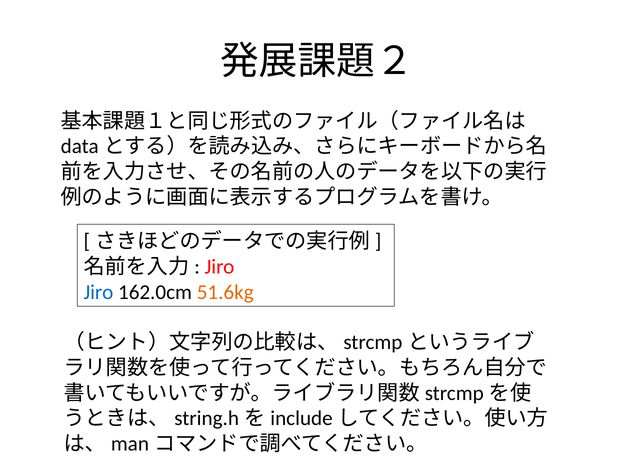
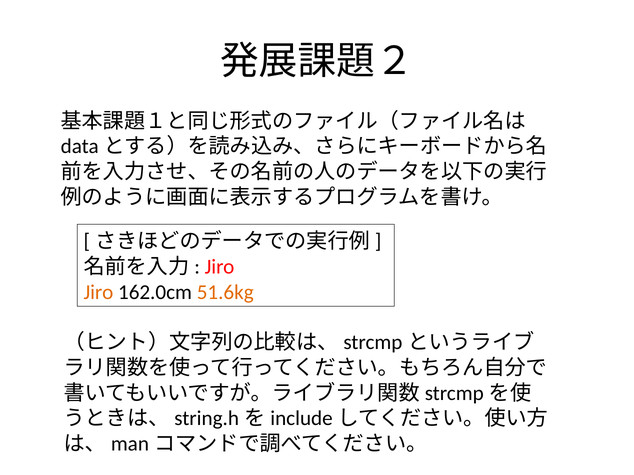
Jiro at (98, 292) colour: blue -> orange
